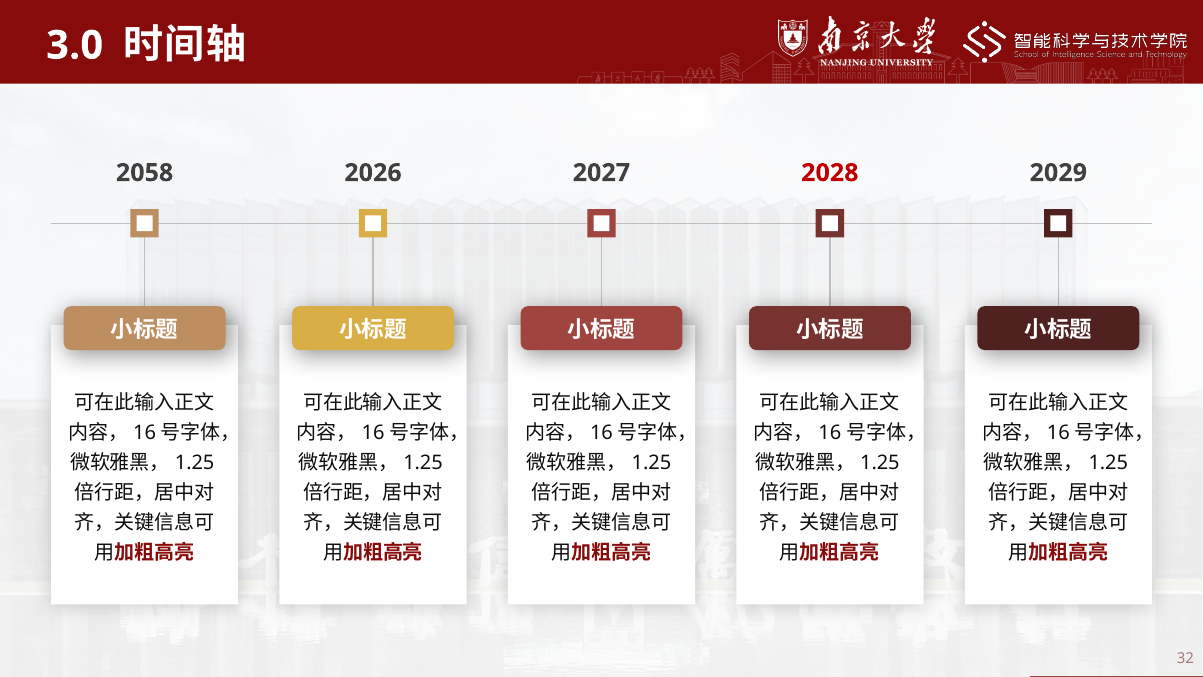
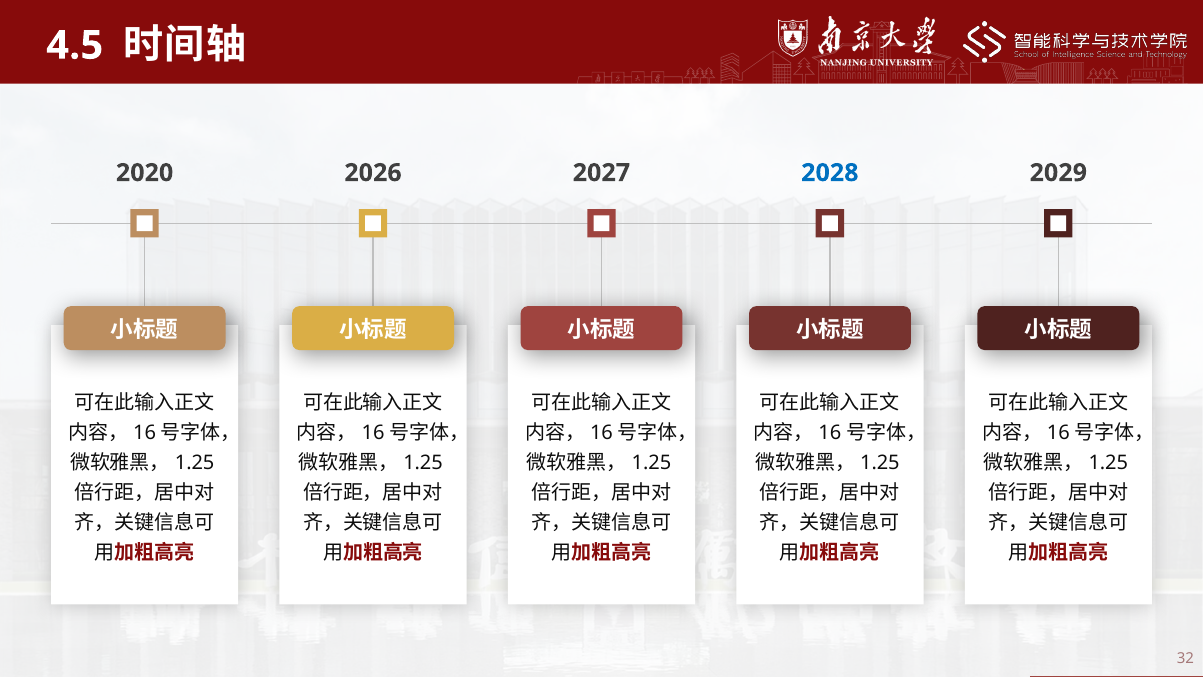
3.0: 3.0 -> 4.5
2058: 2058 -> 2020
2028 colour: red -> blue
